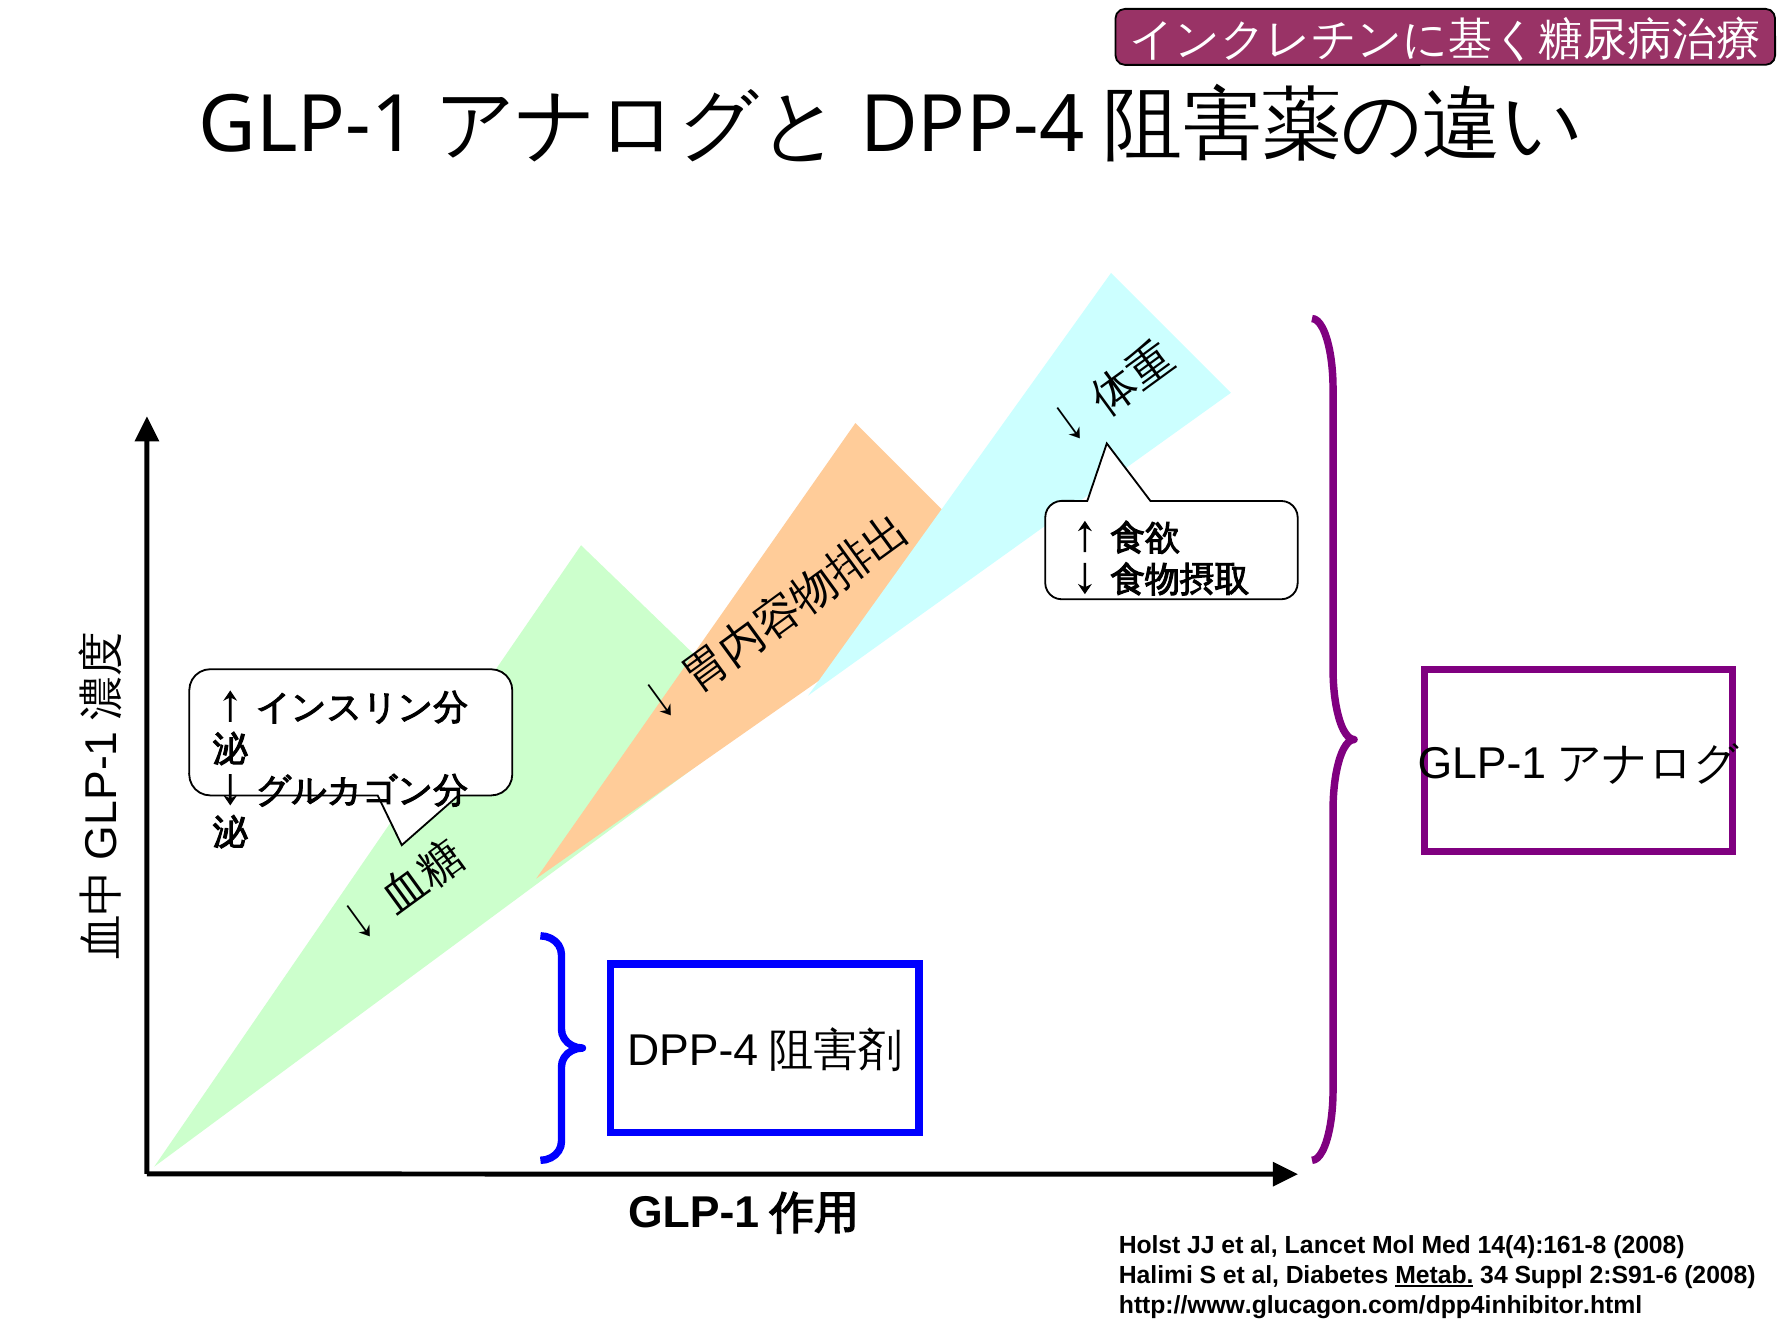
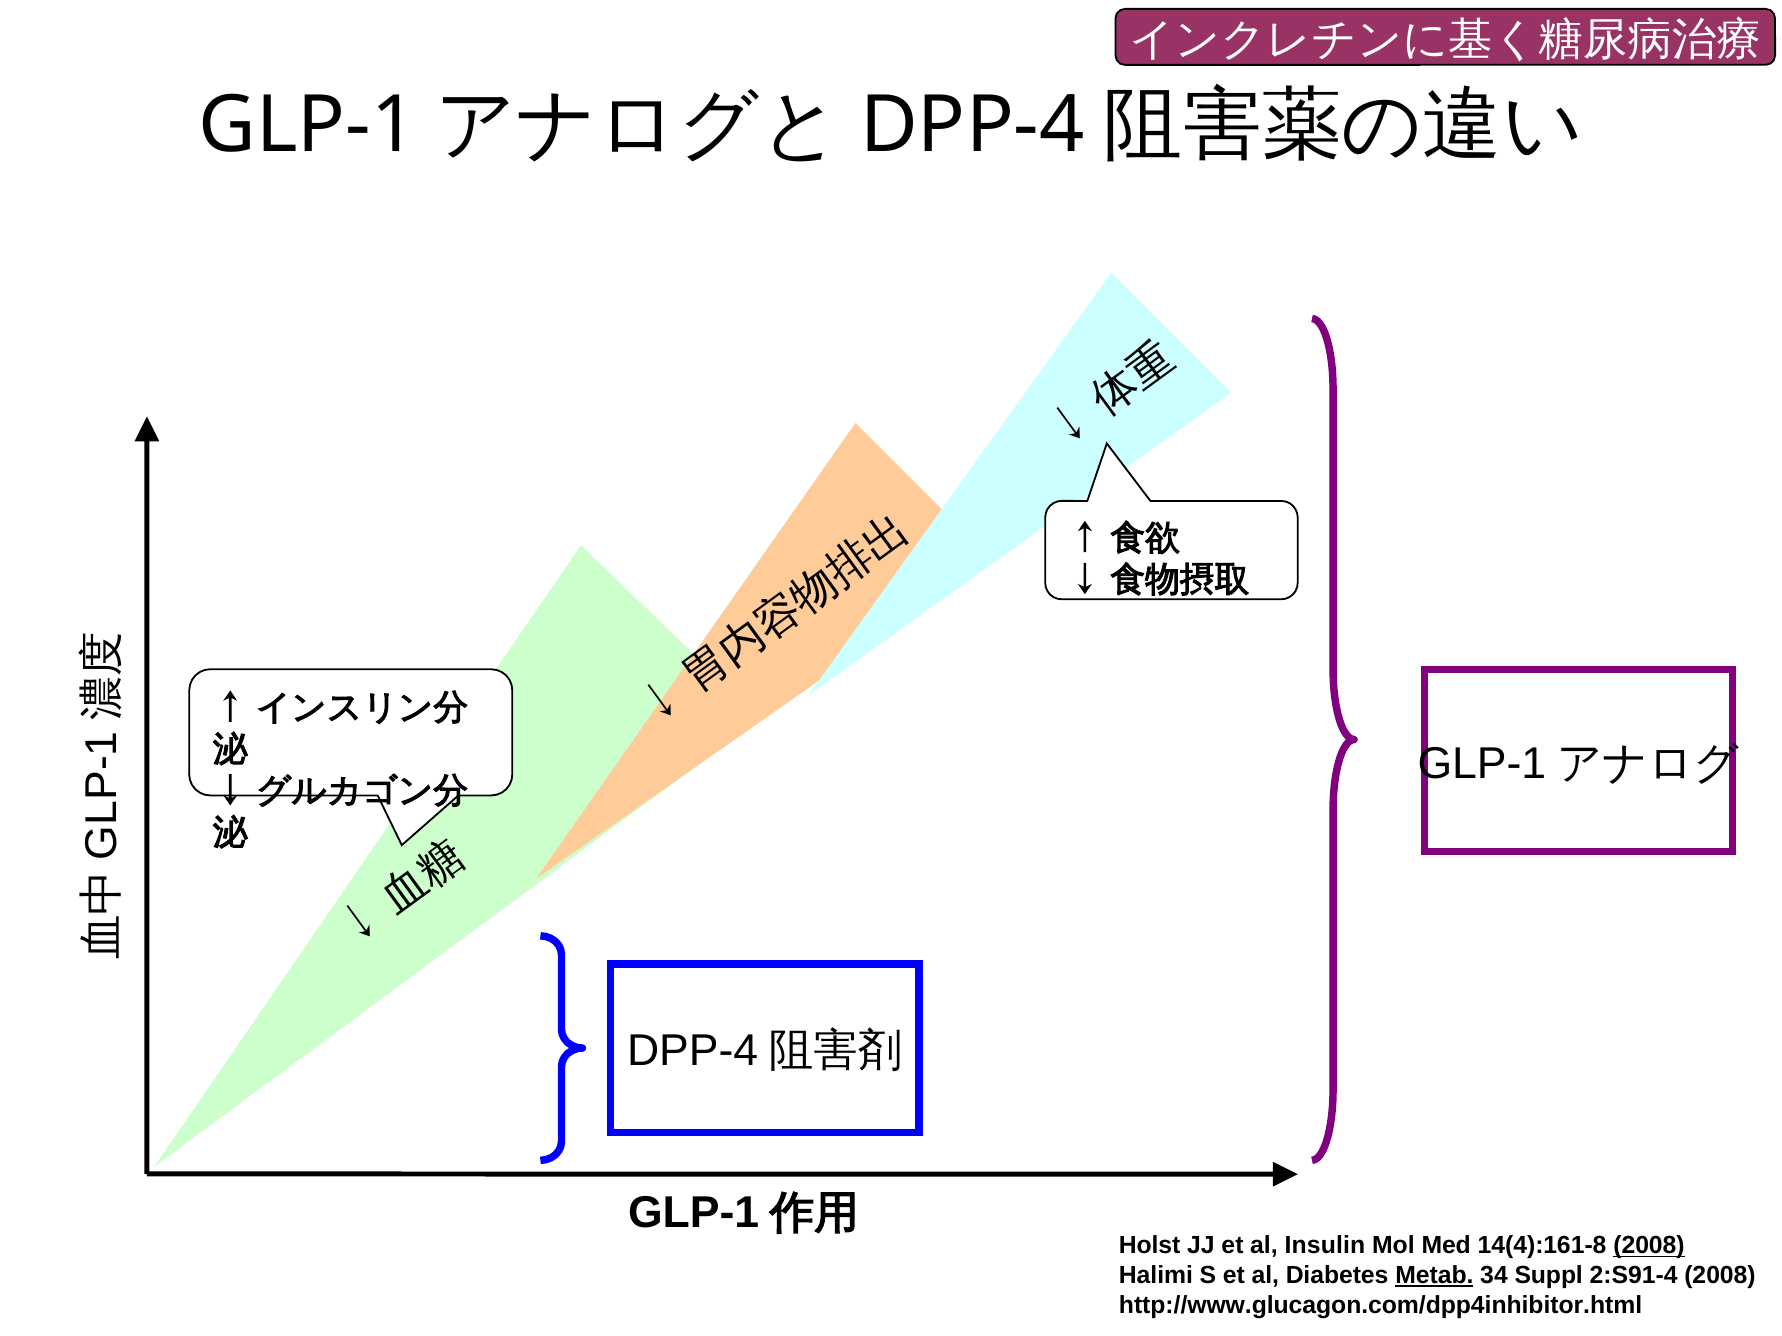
Lancet: Lancet -> Insulin
2008 at (1649, 1246) underline: none -> present
2:S91-6: 2:S91-6 -> 2:S91-4
